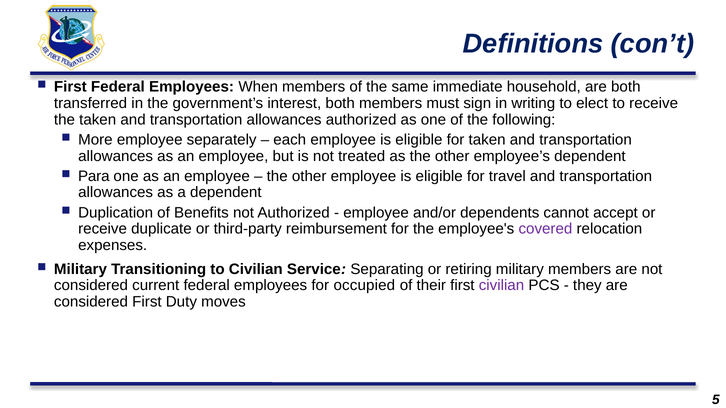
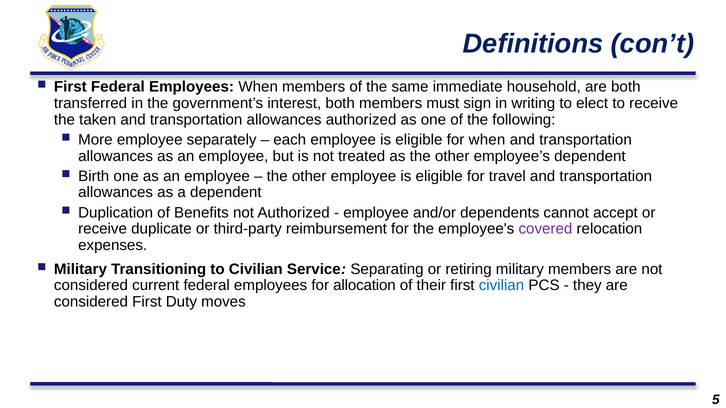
for taken: taken -> when
Para: Para -> Birth
occupied: occupied -> allocation
civilian at (501, 286) colour: purple -> blue
